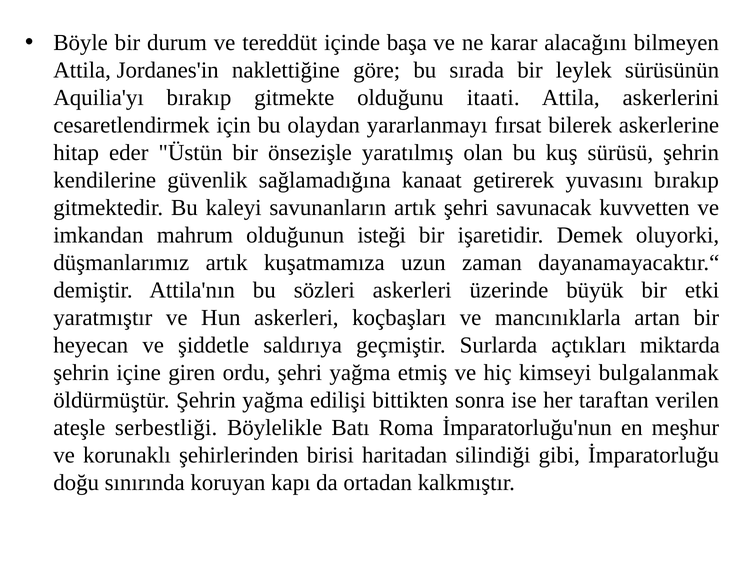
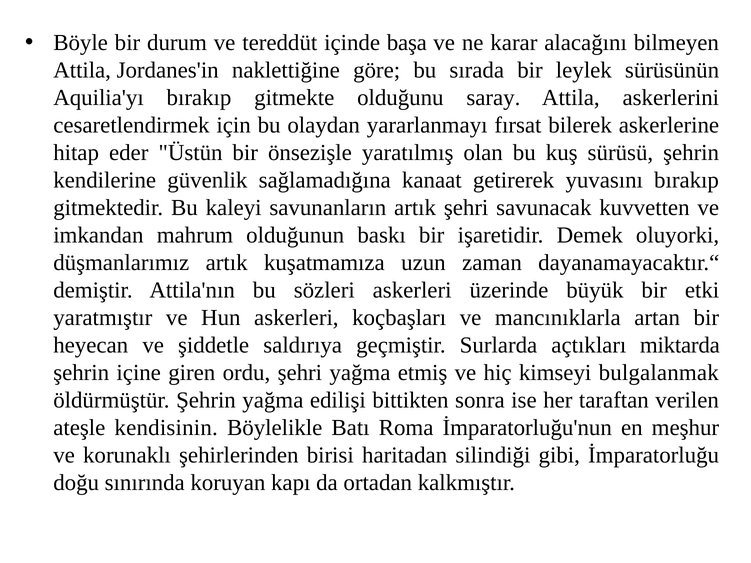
itaati: itaati -> saray
isteği: isteği -> baskı
serbestliği: serbestliği -> kendisinin
